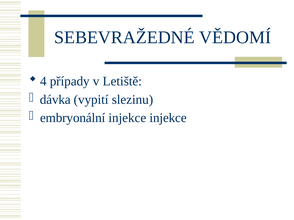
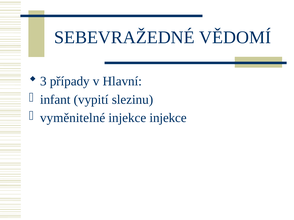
4: 4 -> 3
Letiště: Letiště -> Hlavní
dávka: dávka -> infant
embryonální: embryonální -> vyměnitelné
